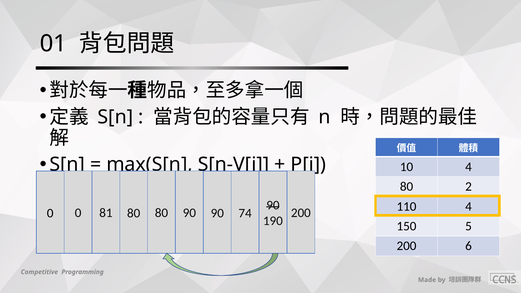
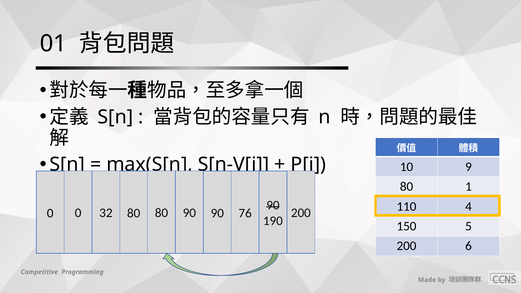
10 4: 4 -> 9
2: 2 -> 1
81: 81 -> 32
74: 74 -> 76
